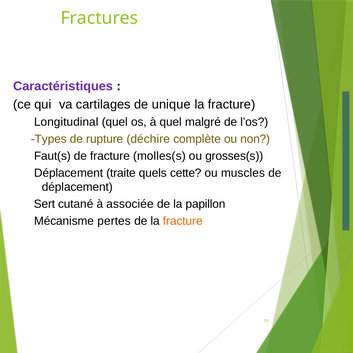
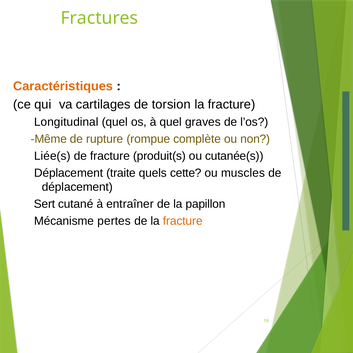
Caractéristiques colour: purple -> orange
unique: unique -> torsion
malgré: malgré -> graves
Types: Types -> Même
déchire: déchire -> rompue
Faut(s: Faut(s -> Liée(s
molles(s: molles(s -> produit(s
grosses(s: grosses(s -> cutanée(s
associée: associée -> entraîner
